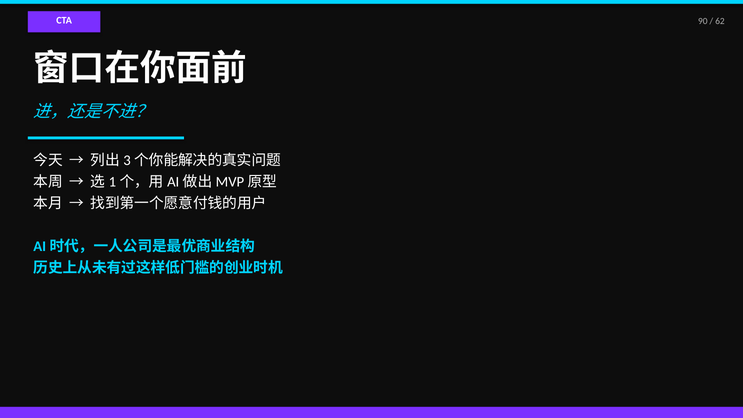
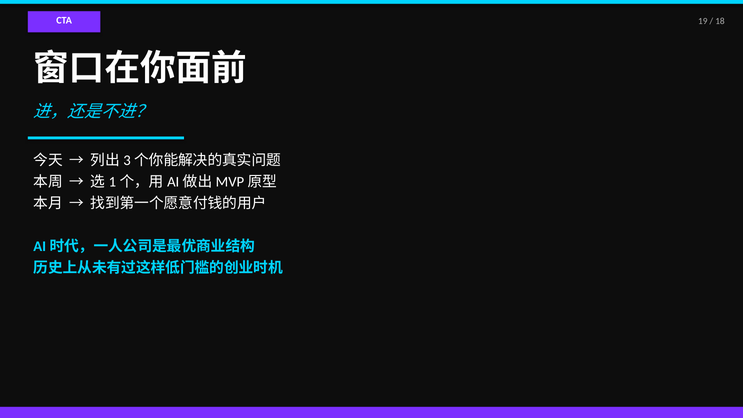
90: 90 -> 19
62: 62 -> 18
